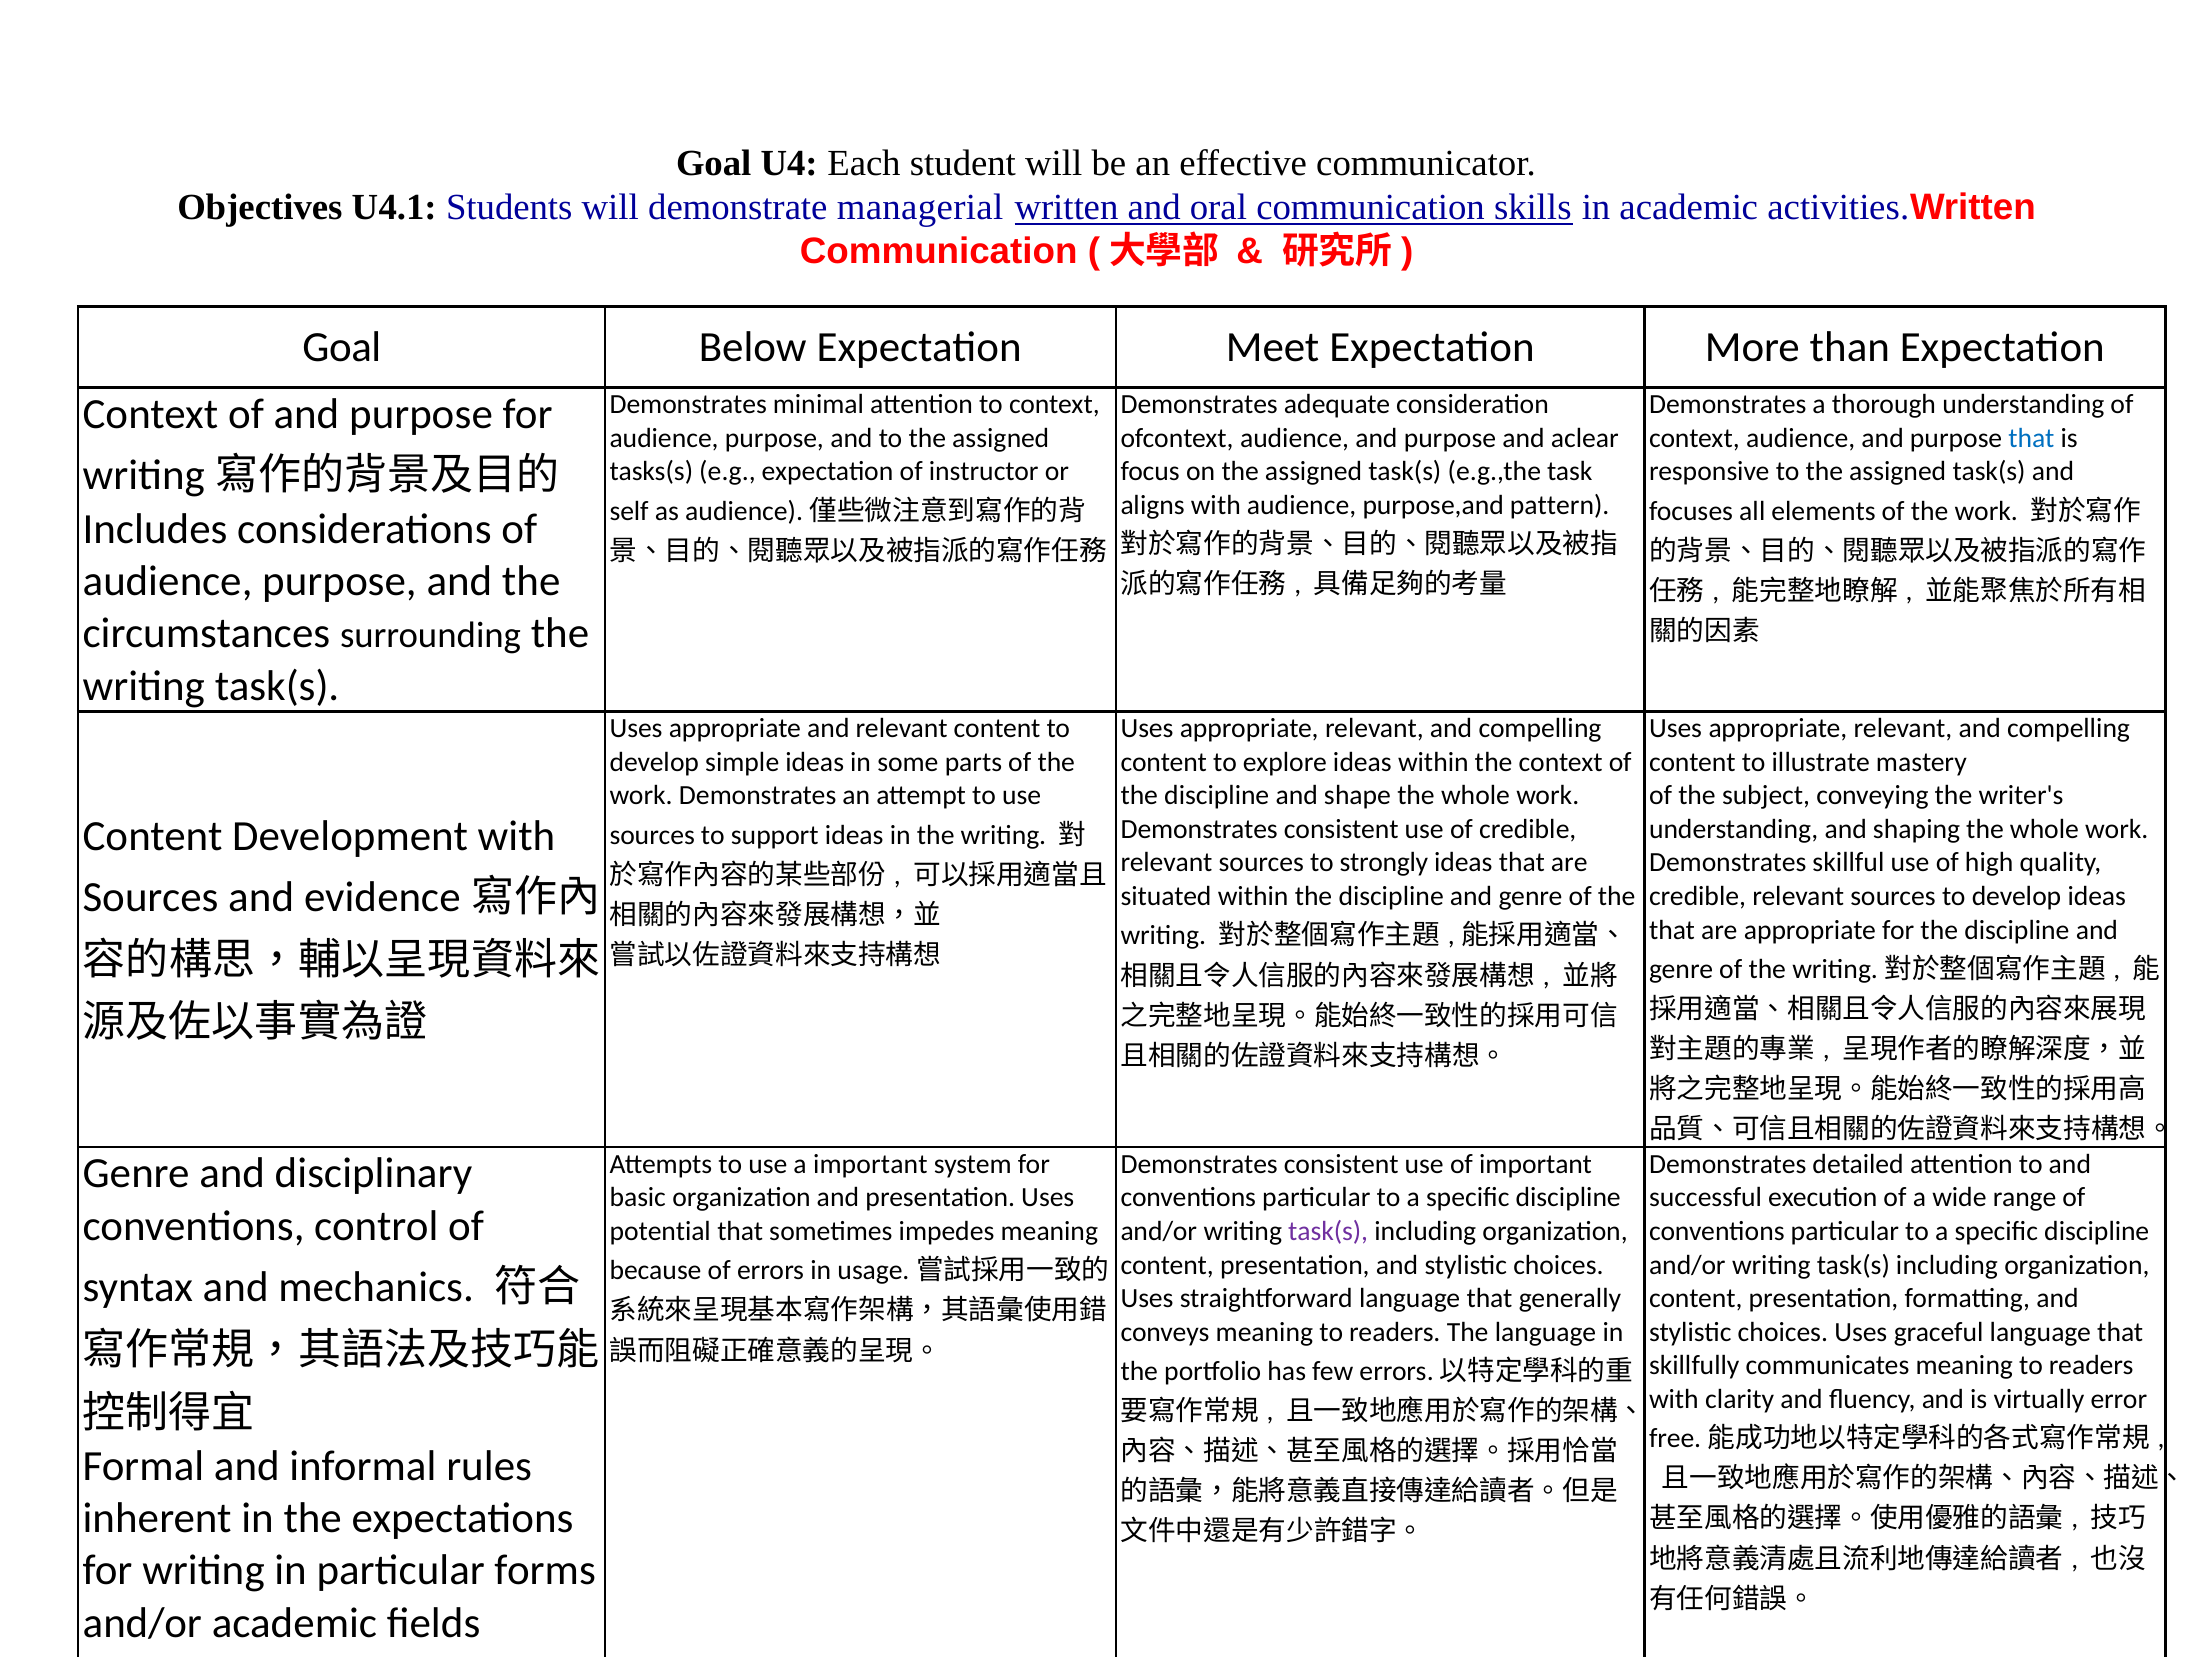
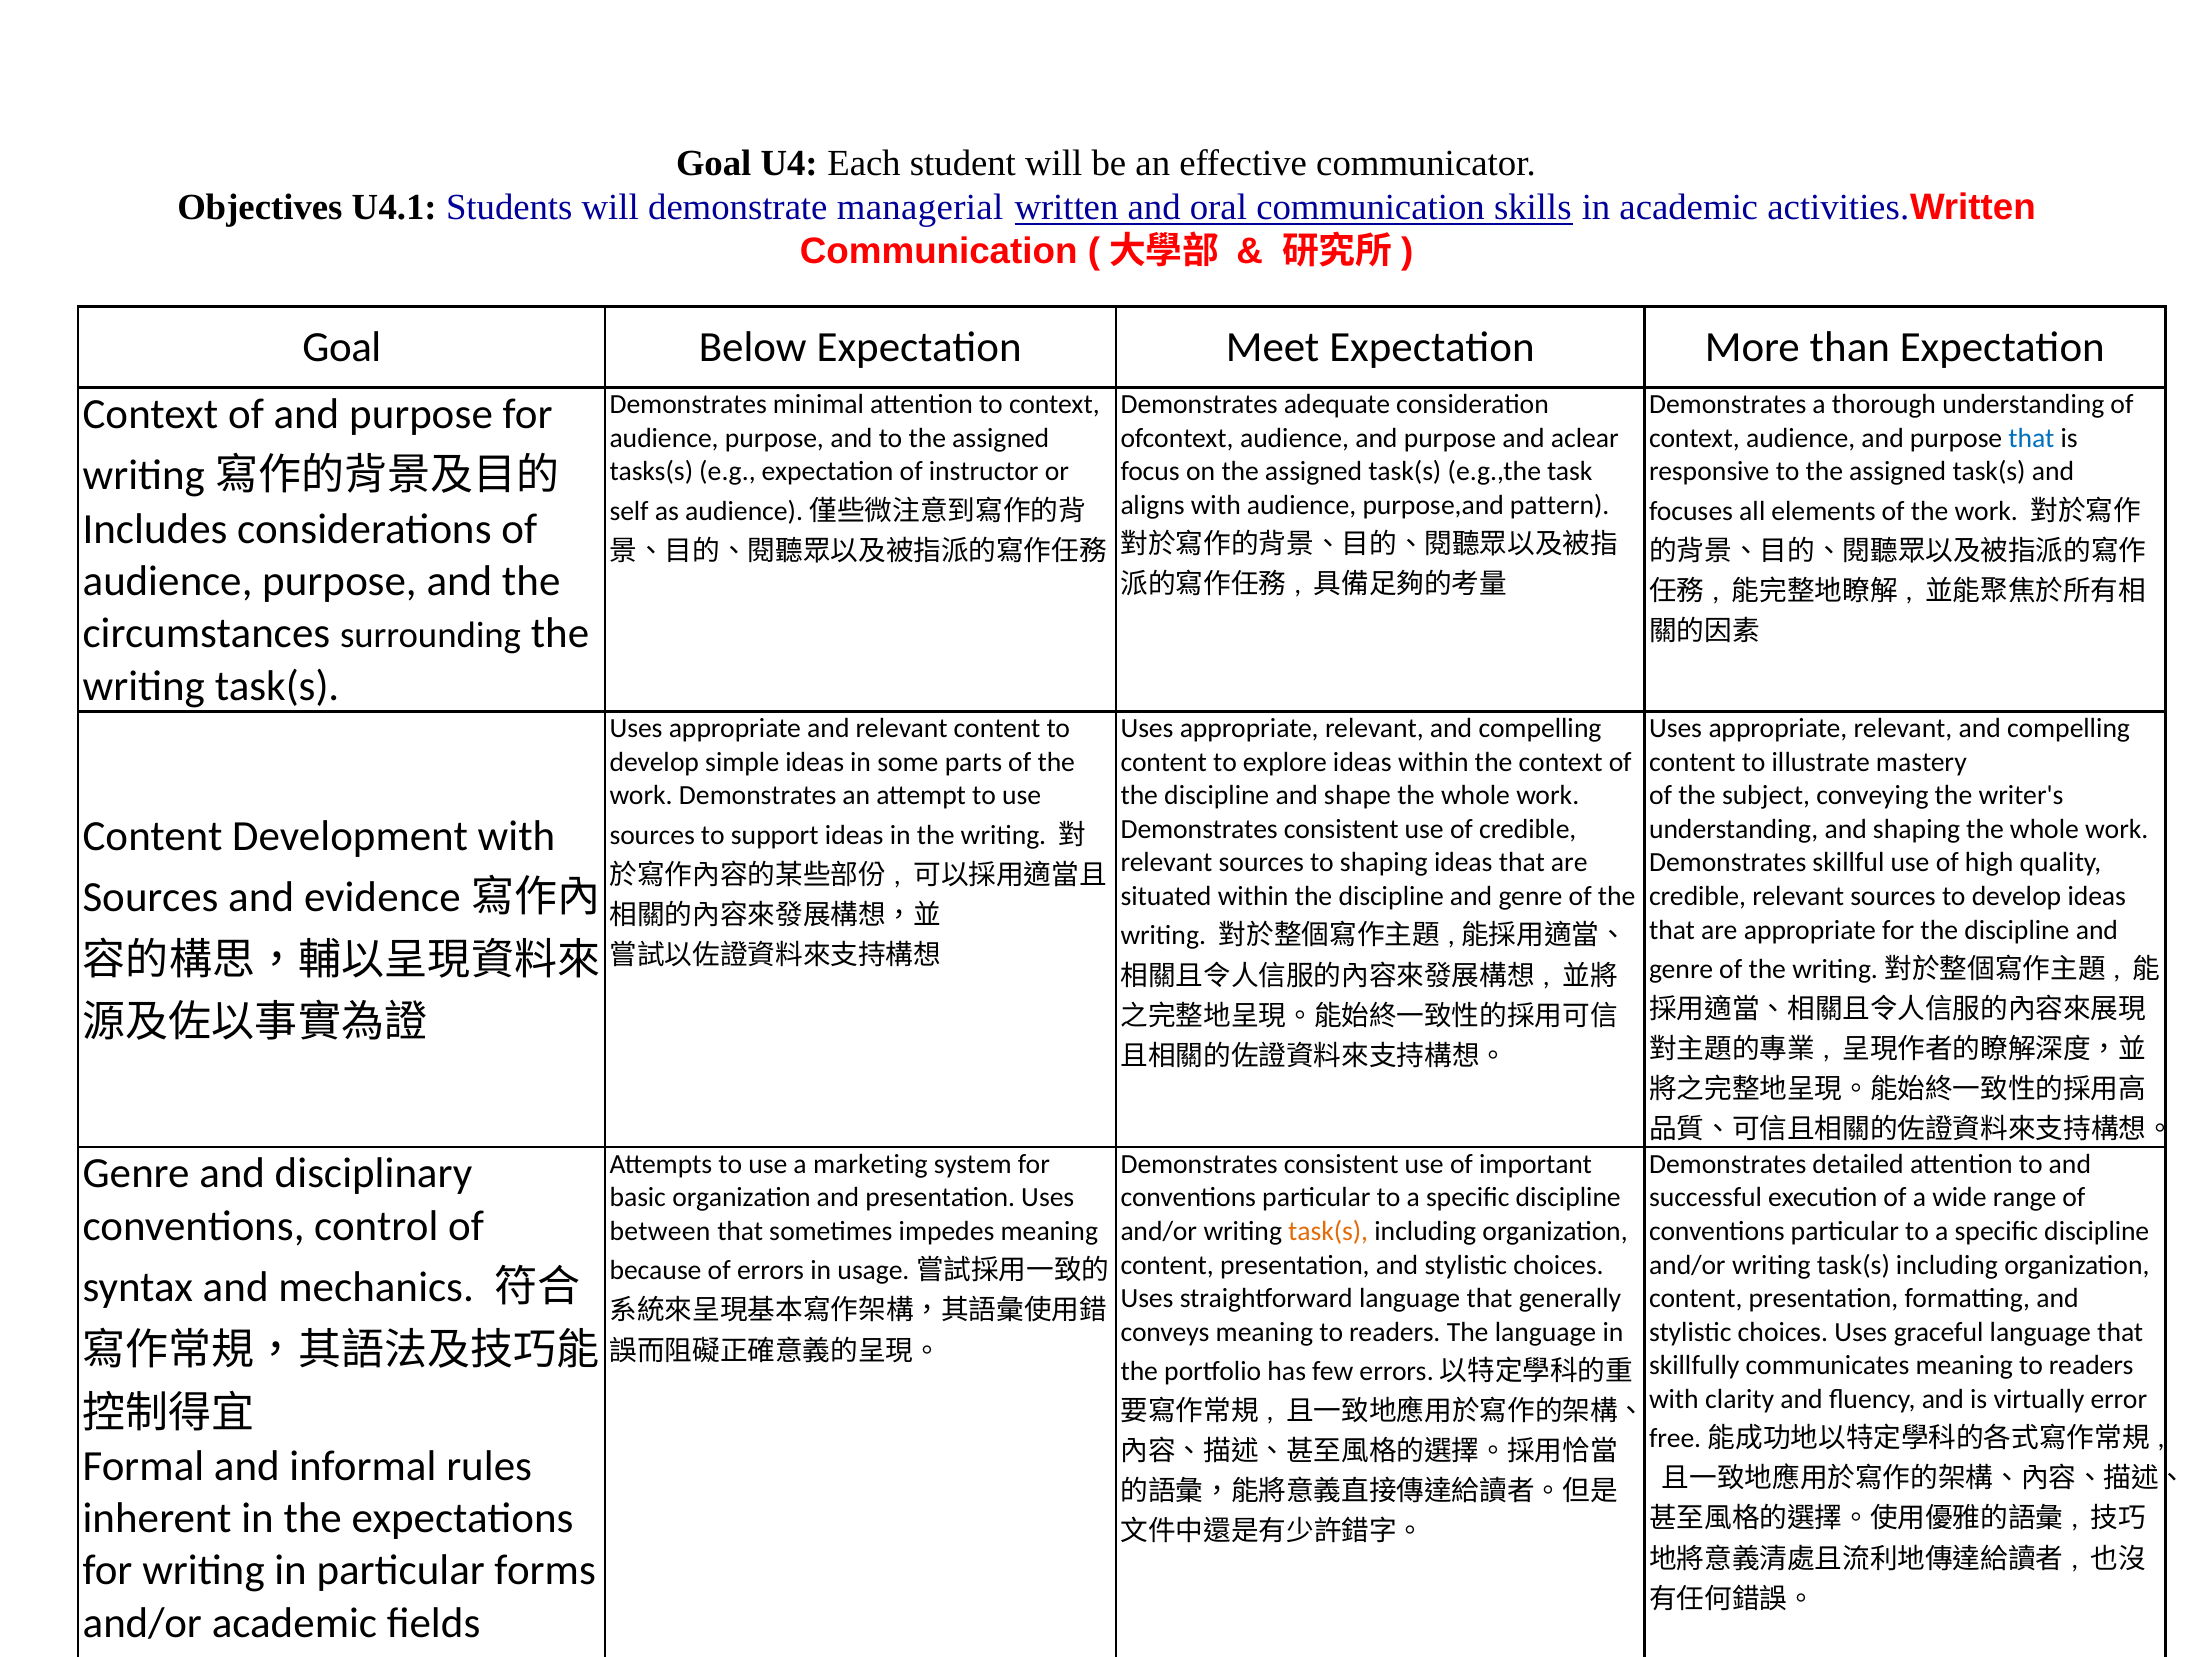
to strongly: strongly -> shaping
a important: important -> marketing
potential: potential -> between
task(s at (1328, 1231) colour: purple -> orange
